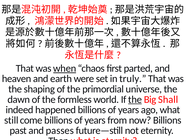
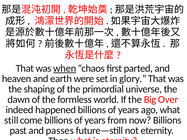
truly: truly -> glory
the at (135, 100) underline: present -> none
Shall: Shall -> Over
